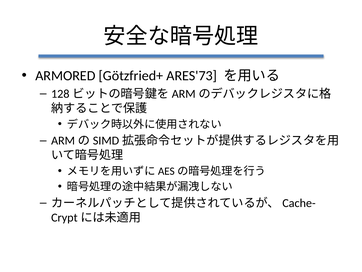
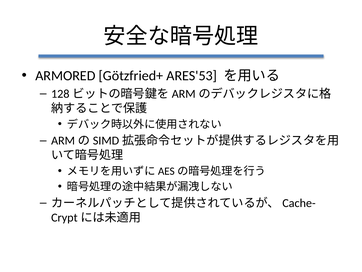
ARES'73: ARES'73 -> ARES'53
